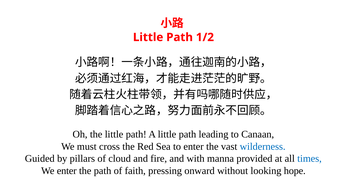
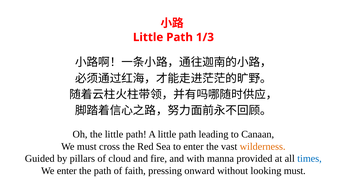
1/2: 1/2 -> 1/3
wilderness colour: blue -> orange
looking hope: hope -> must
